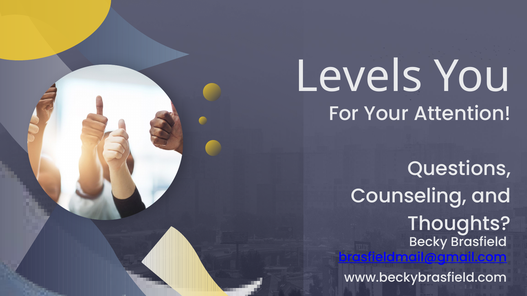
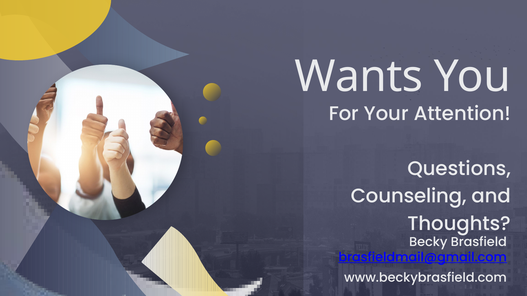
Levels: Levels -> Wants
